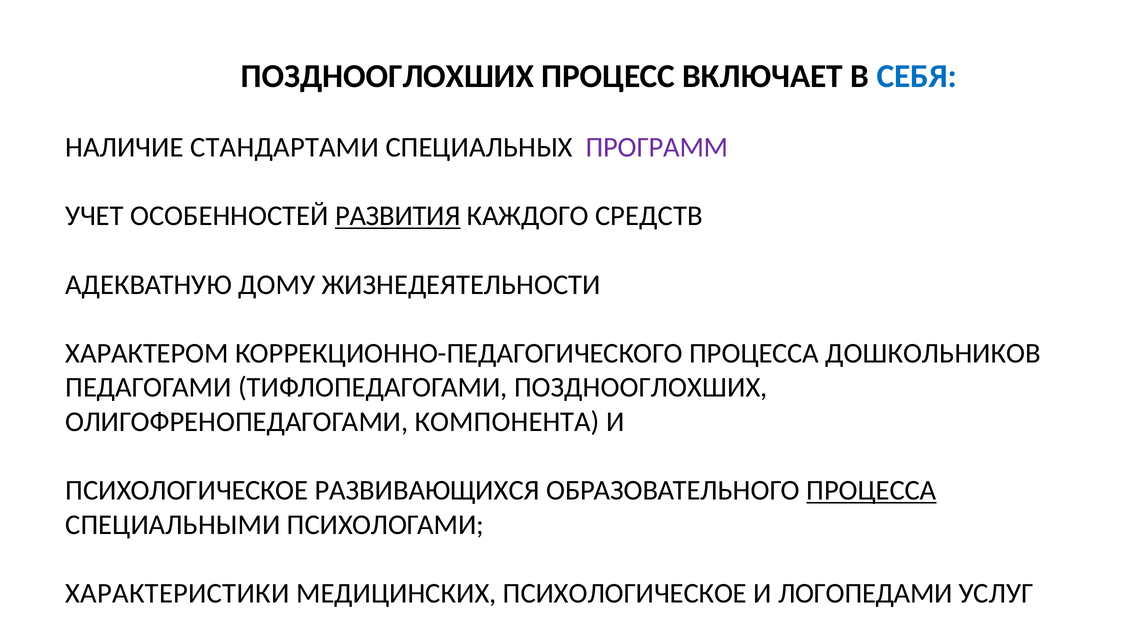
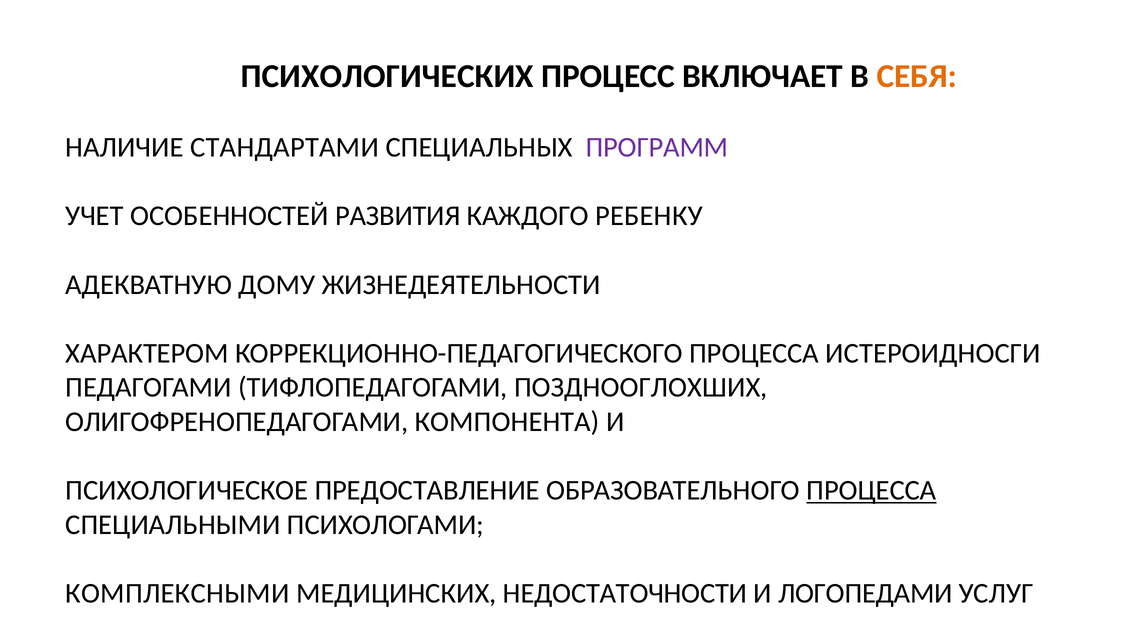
ПОЗДНООГЛОХШИХ at (387, 76): ПОЗДНООГЛОХШИХ -> ПСИХОЛОГИЧЕСКИХ
СЕБЯ colour: blue -> orange
РАЗВИТИЯ underline: present -> none
СРЕДСТВ: СРЕДСТВ -> РЕБЕНКУ
ДОШКОЛЬНИКОВ: ДОШКОЛЬНИКОВ -> ИСТЕРОИДНОСГИ
РАЗВИВАЮЩИХСЯ: РАЗВИВАЮЩИХСЯ -> ПРЕДОСТАВЛЕНИЕ
ХАРАКТЕРИСТИКИ: ХАРАКТЕРИСТИКИ -> КОМПЛЕКСНЫМИ
МЕДИЦИНСКИХ ПСИХОЛОГИЧЕСКОЕ: ПСИХОЛОГИЧЕСКОЕ -> НЕДОСТАТОЧНОСТИ
